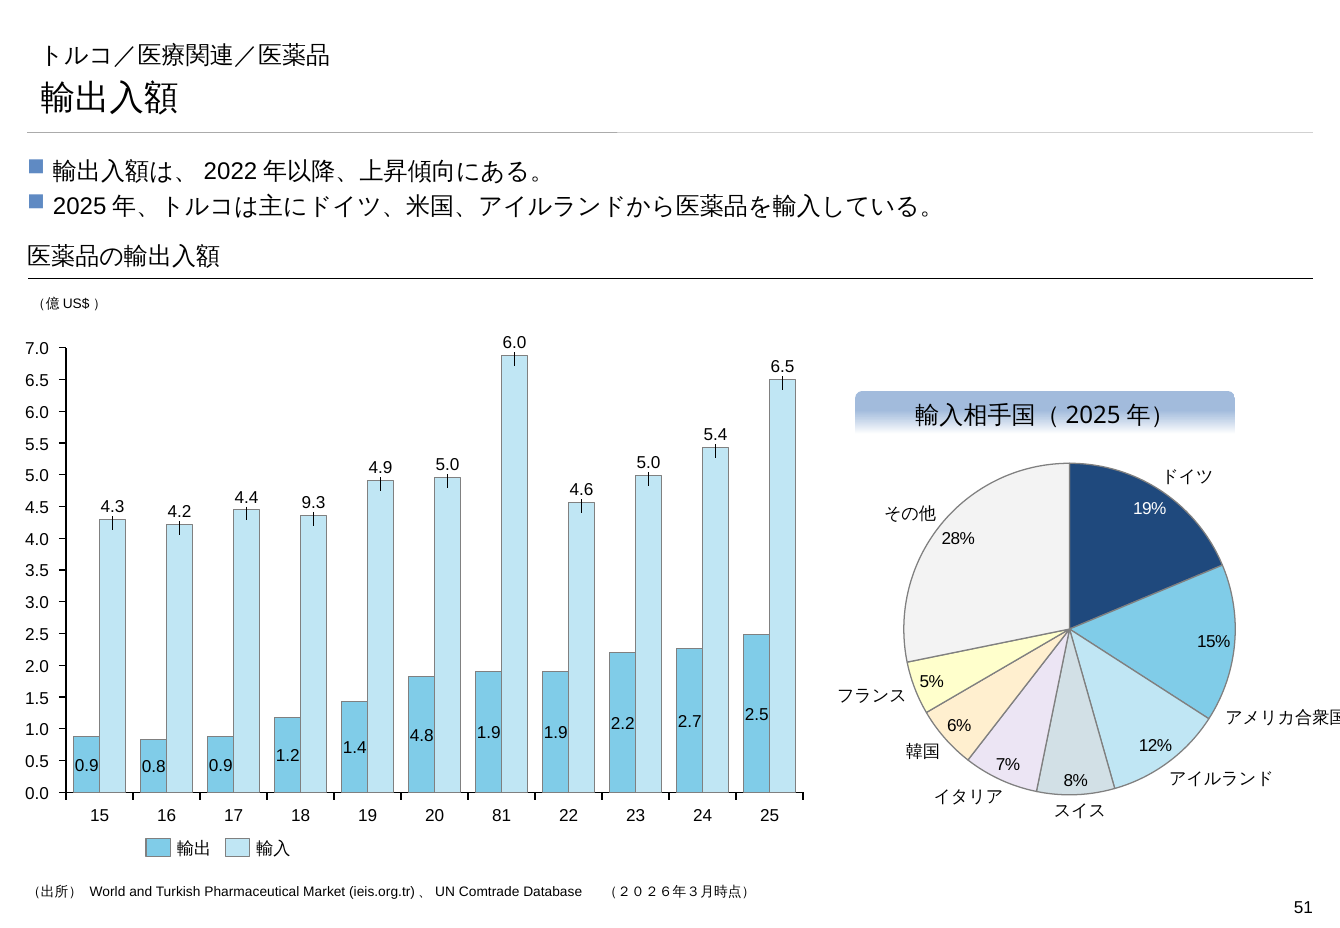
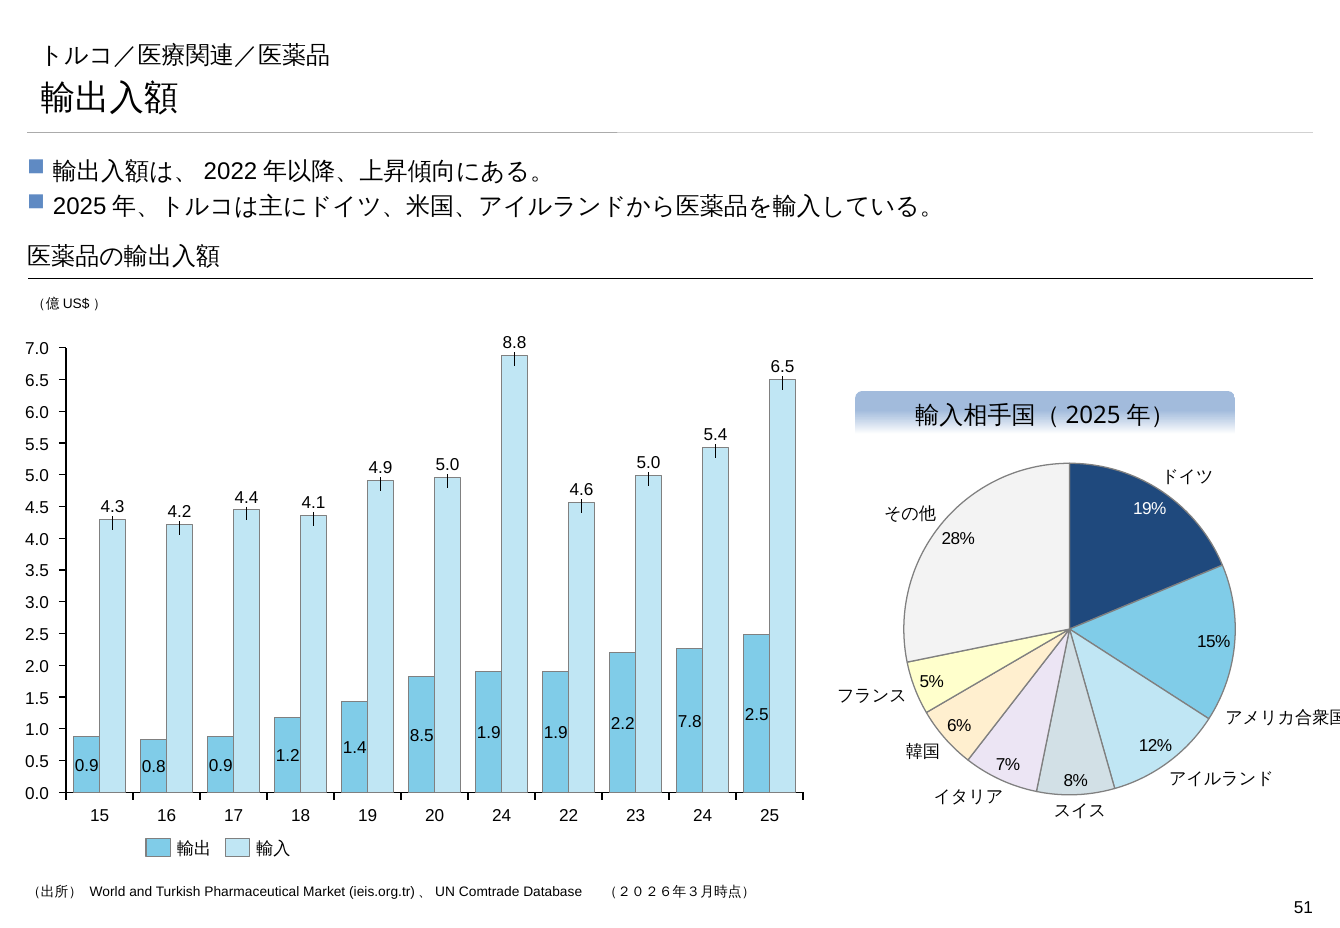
6.0 at (515, 343): 6.0 -> 8.8
9.3: 9.3 -> 4.1
2.7: 2.7 -> 7.8
4.8: 4.8 -> 8.5
20 81: 81 -> 24
